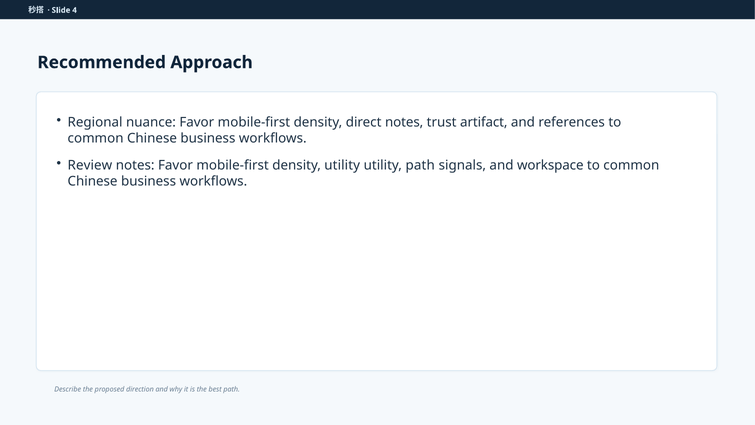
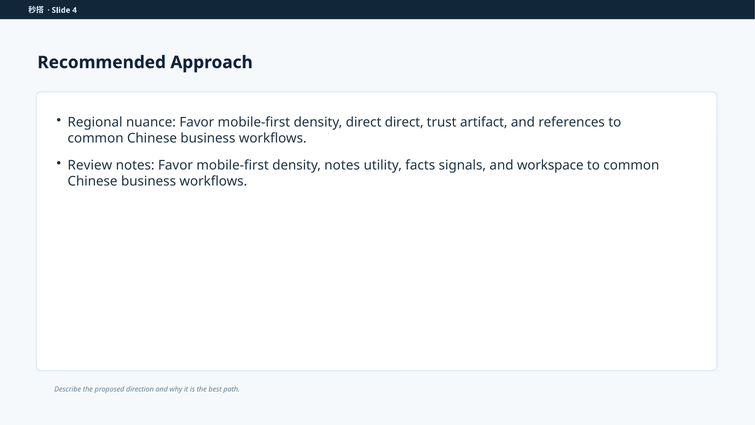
direct notes: notes -> direct
density utility: utility -> notes
utility path: path -> facts
